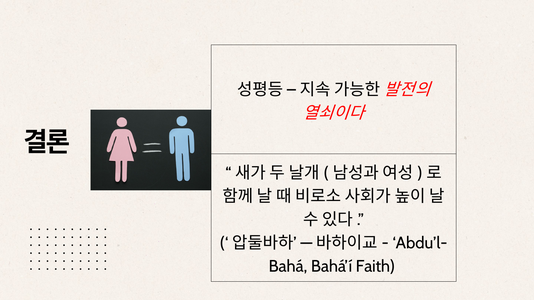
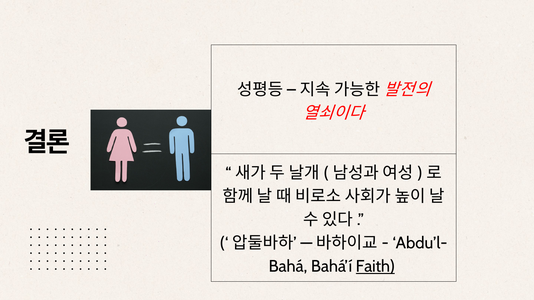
Faith underline: none -> present
